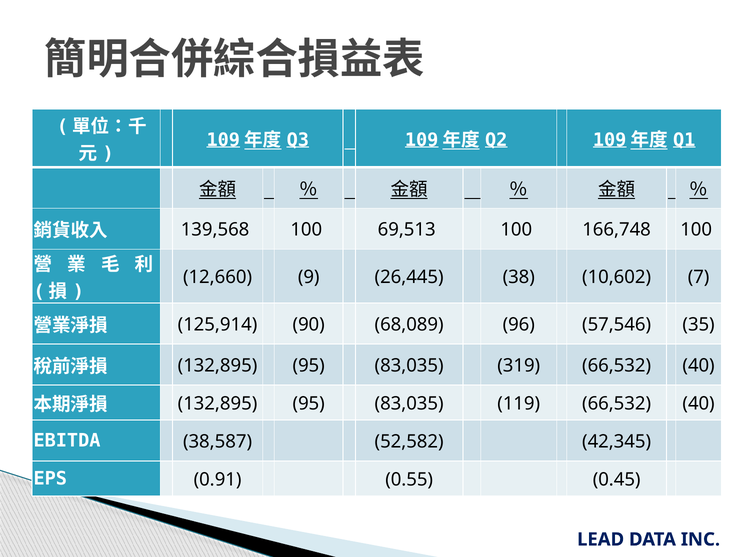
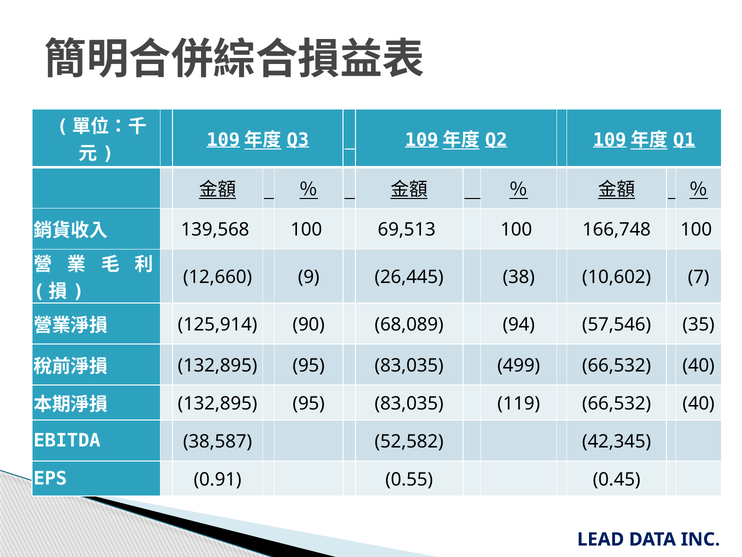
96: 96 -> 94
319: 319 -> 499
